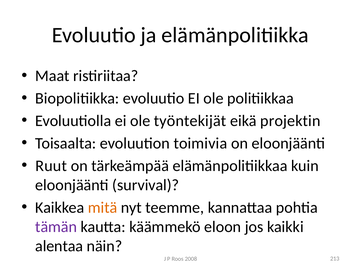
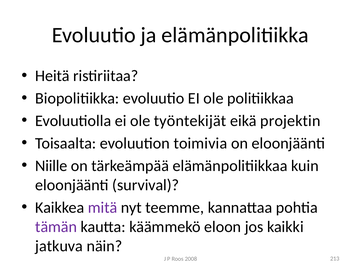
Maat: Maat -> Heitä
Ruut: Ruut -> Niille
mitä colour: orange -> purple
alentaa: alentaa -> jatkuva
